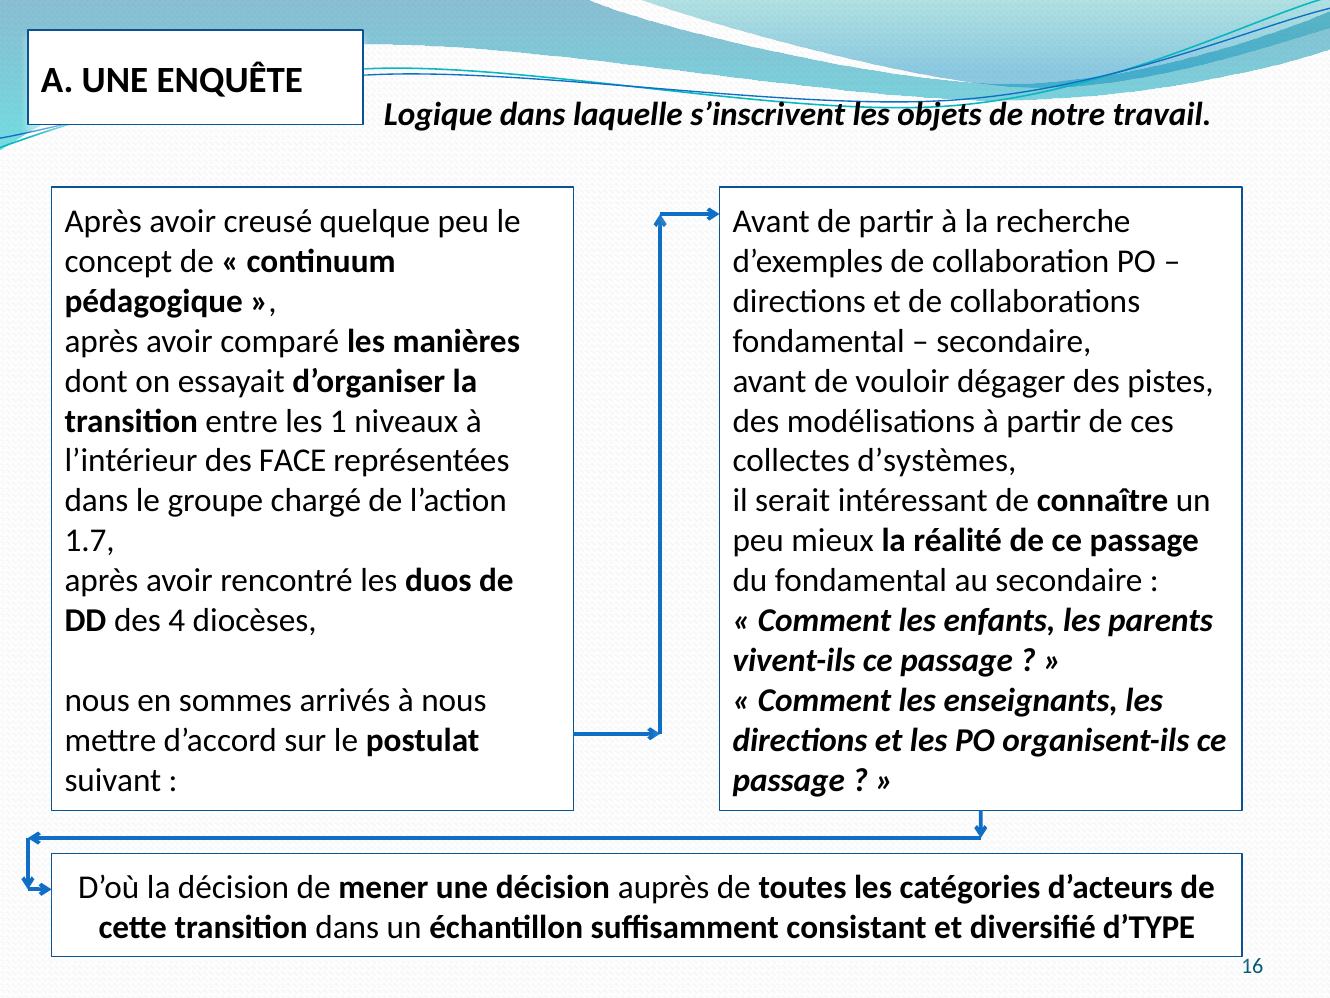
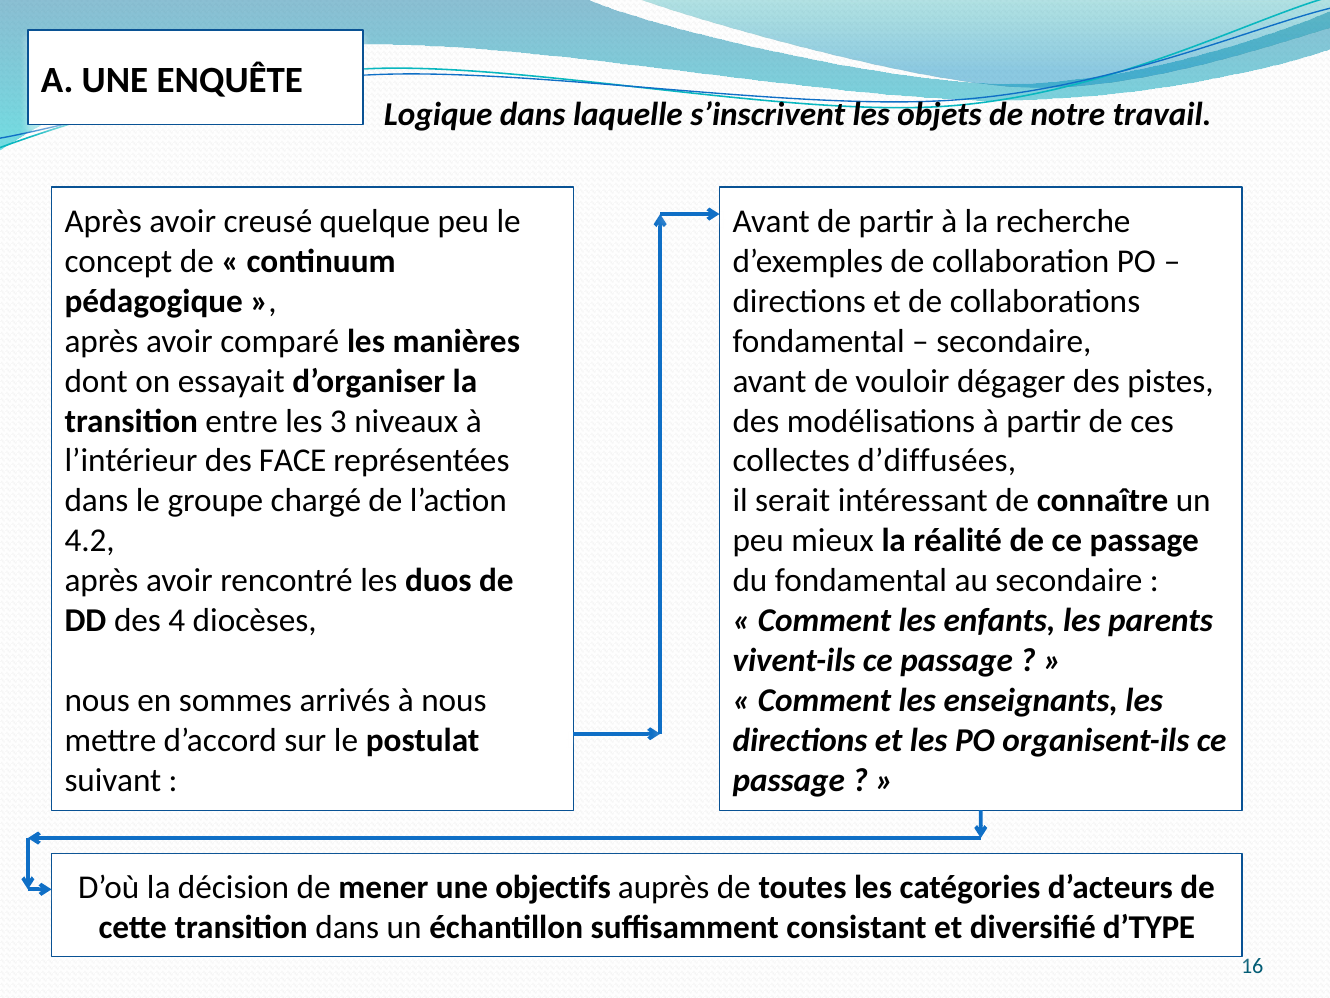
1: 1 -> 3
d’systèmes: d’systèmes -> d’diffusées
1.7: 1.7 -> 4.2
une décision: décision -> objectifs
